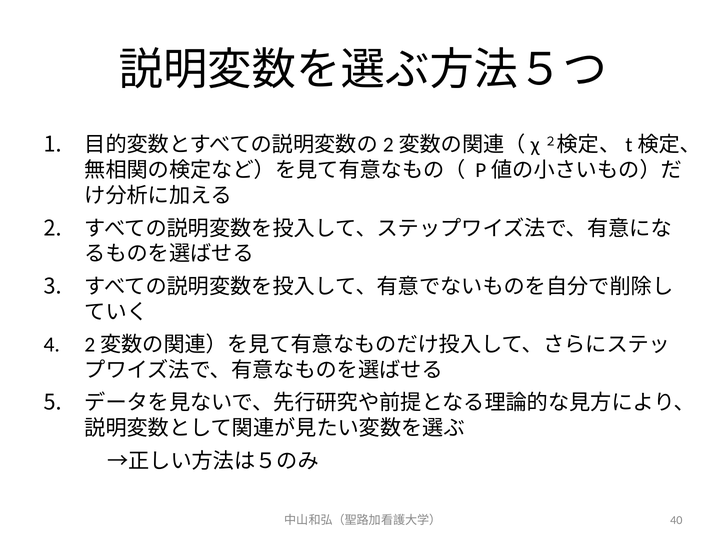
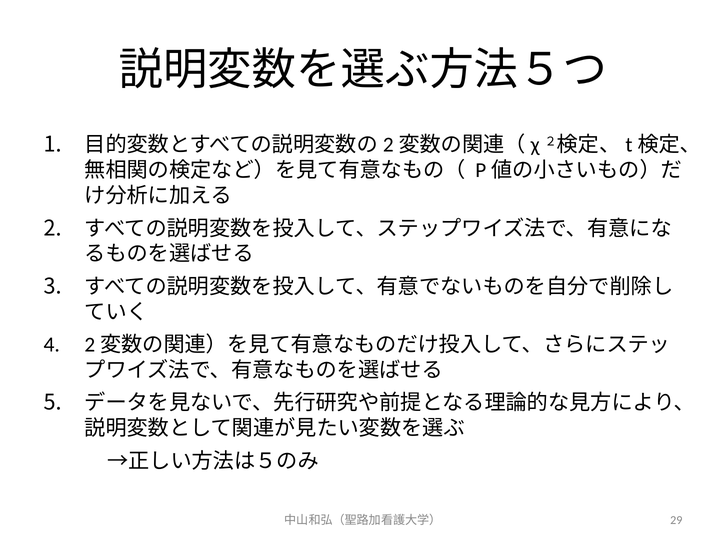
40: 40 -> 29
